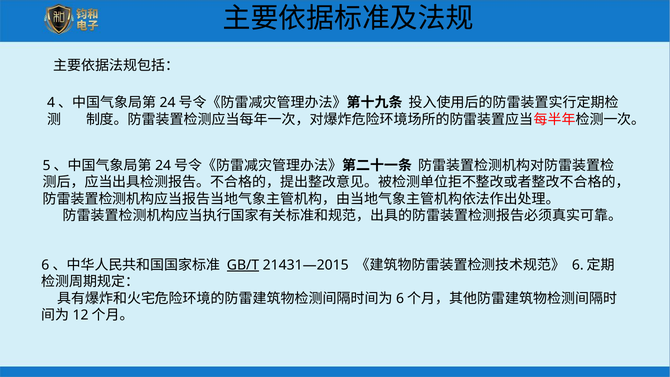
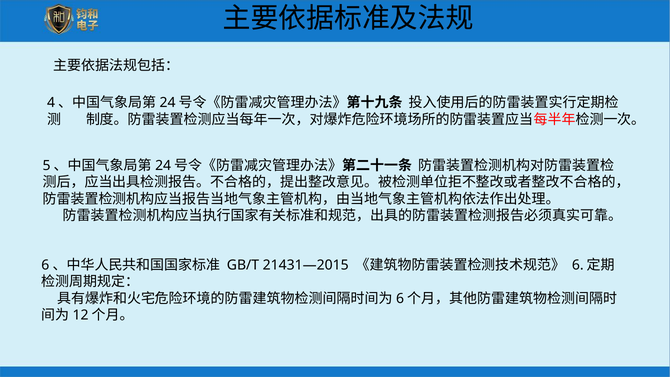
GB/T underline: present -> none
